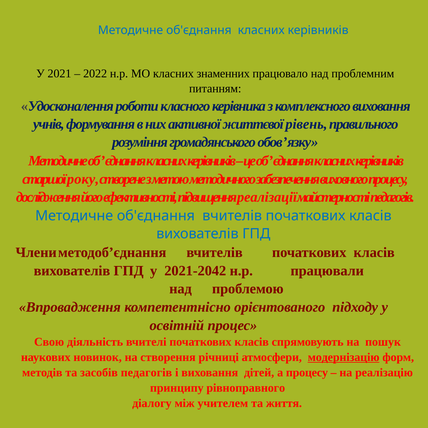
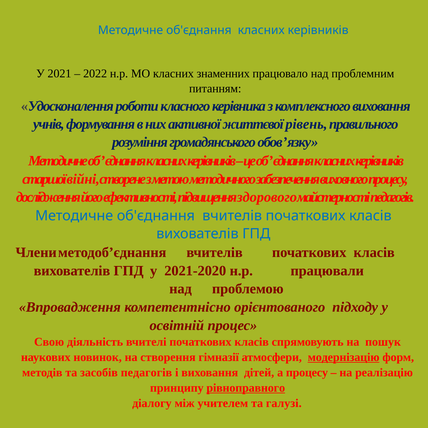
року: року -> війні
реалізації: реалізації -> здорового
2021-2042: 2021-2042 -> 2021-2020
річниці: річниці -> гімназії
рівноправного underline: none -> present
життя: життя -> галузі
